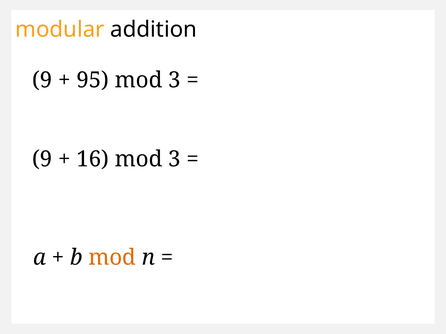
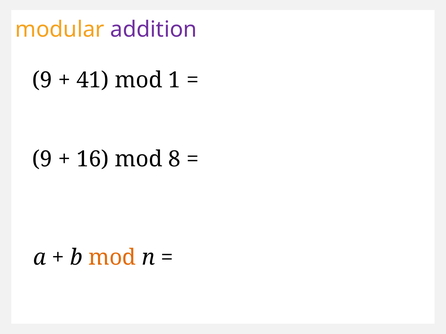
addition colour: black -> purple
95: 95 -> 41
3 at (174, 80): 3 -> 1
16 mod 3: 3 -> 8
